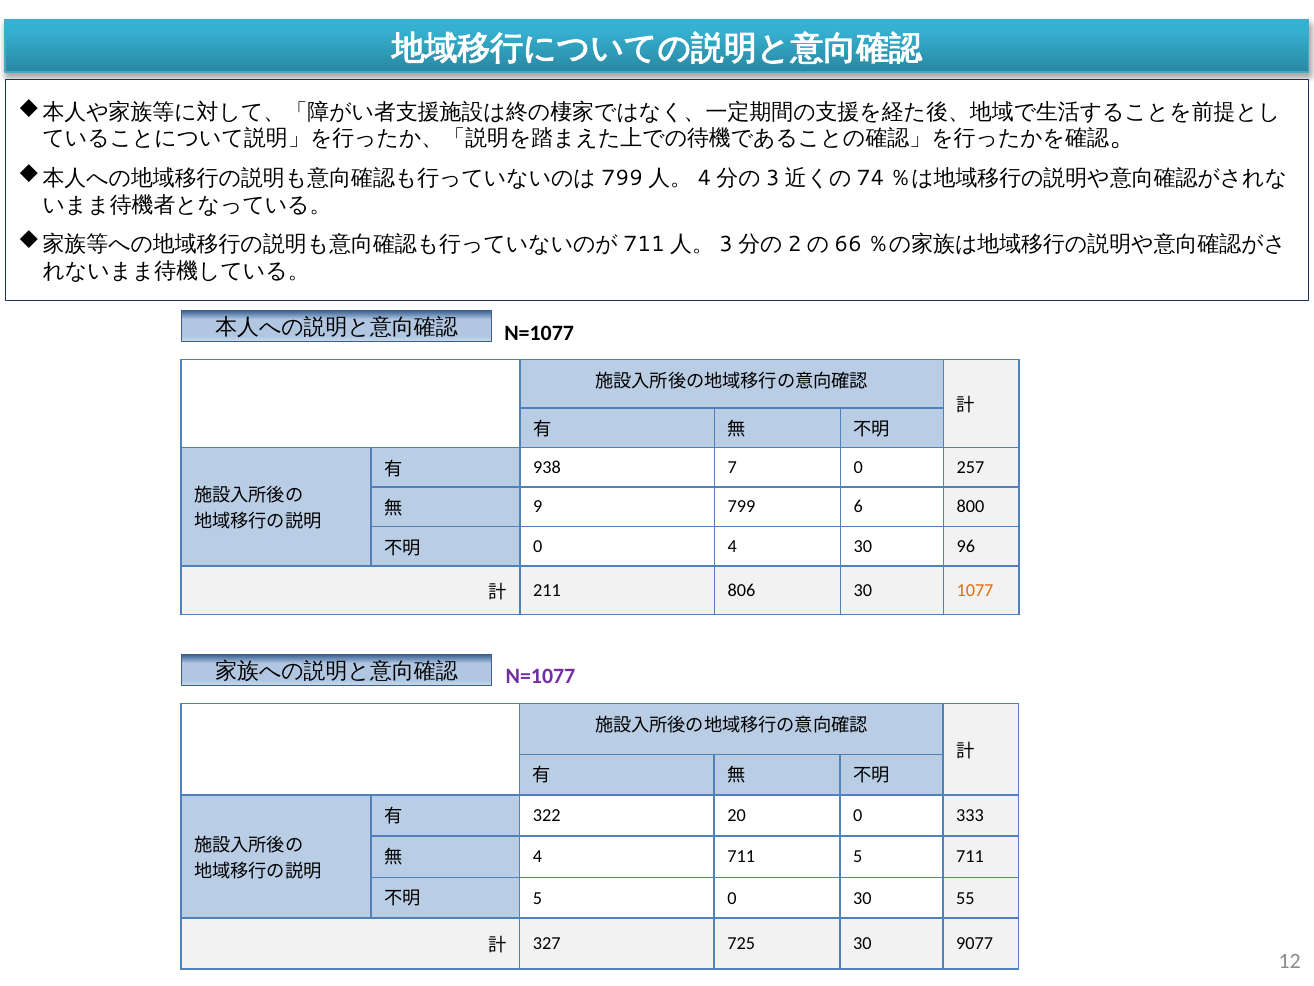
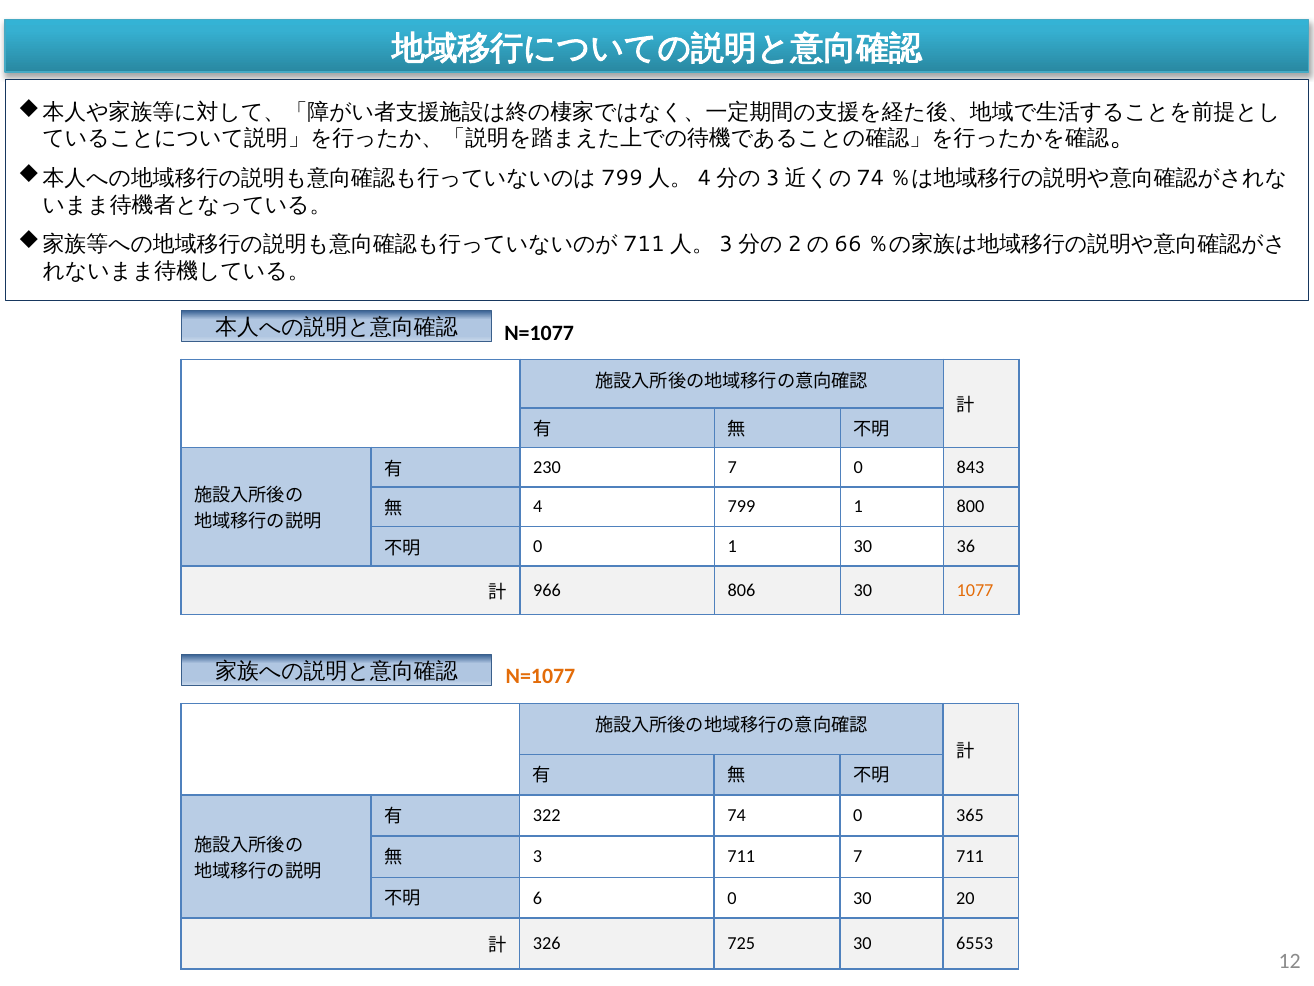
938: 938 -> 230
257: 257 -> 843
9: 9 -> 4
799 6: 6 -> 1
0 4: 4 -> 1
96: 96 -> 36
211: 211 -> 966
N=1077 at (540, 676) colour: purple -> orange
20: 20 -> 74
333: 333 -> 365
4 at (537, 856): 4 -> 3
711 5: 5 -> 7
5 at (537, 898): 5 -> 6
55: 55 -> 20
327: 327 -> 326
9077: 9077 -> 6553
